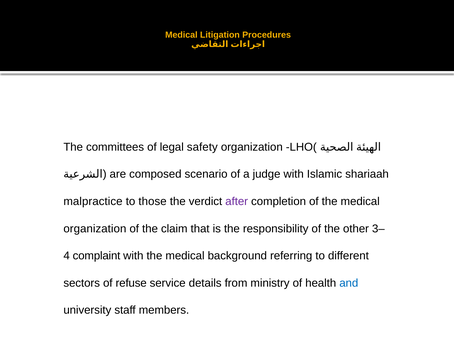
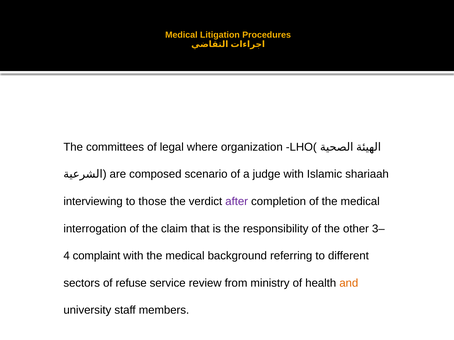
safety: safety -> where
malpractice: malpractice -> interviewing
organization at (95, 229): organization -> interrogation
details: details -> review
and colour: blue -> orange
